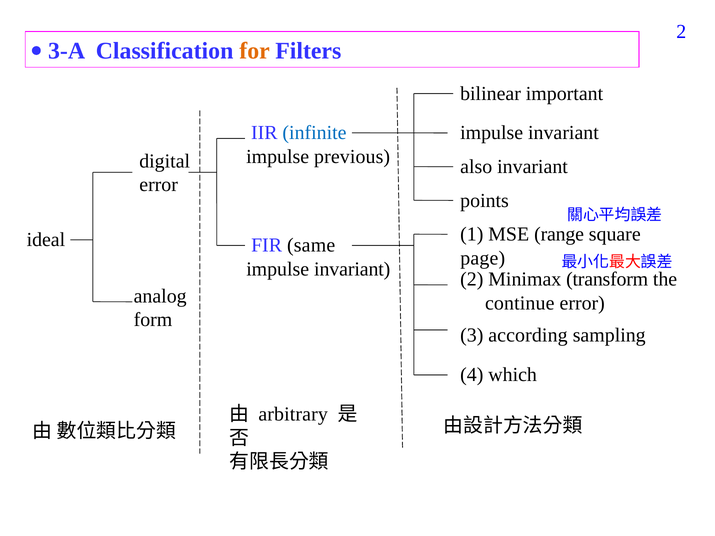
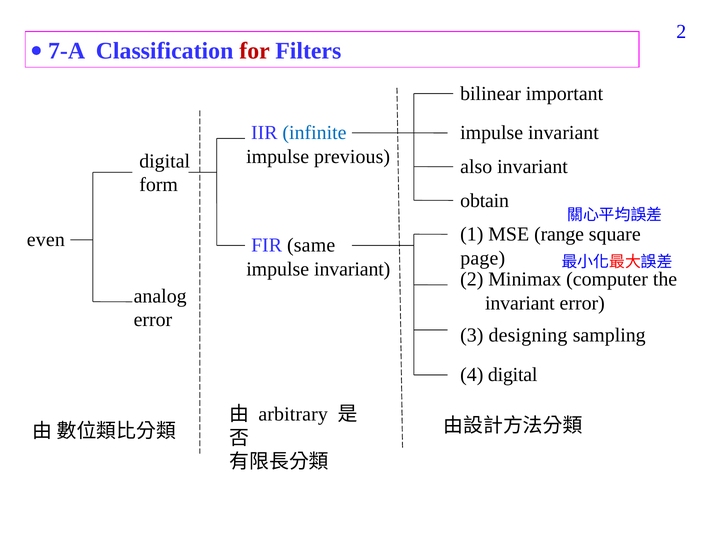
3-A: 3-A -> 7-A
for colour: orange -> red
error at (159, 185): error -> form
points: points -> obtain
ideal: ideal -> even
transform: transform -> computer
continue at (520, 303): continue -> invariant
form at (153, 320): form -> error
according: according -> designing
4 which: which -> digital
